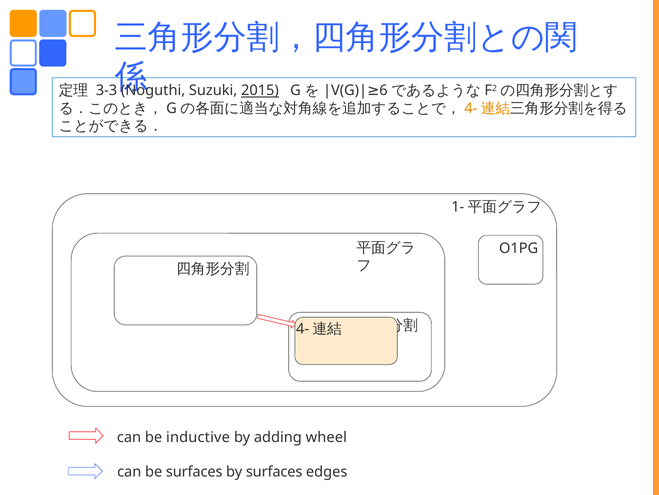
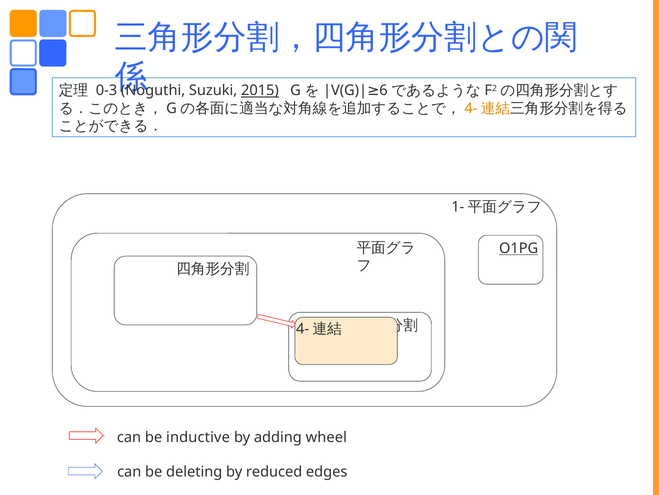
3-3: 3-3 -> 0-3
O1PG underline: none -> present
be surfaces: surfaces -> deleting
by surfaces: surfaces -> reduced
